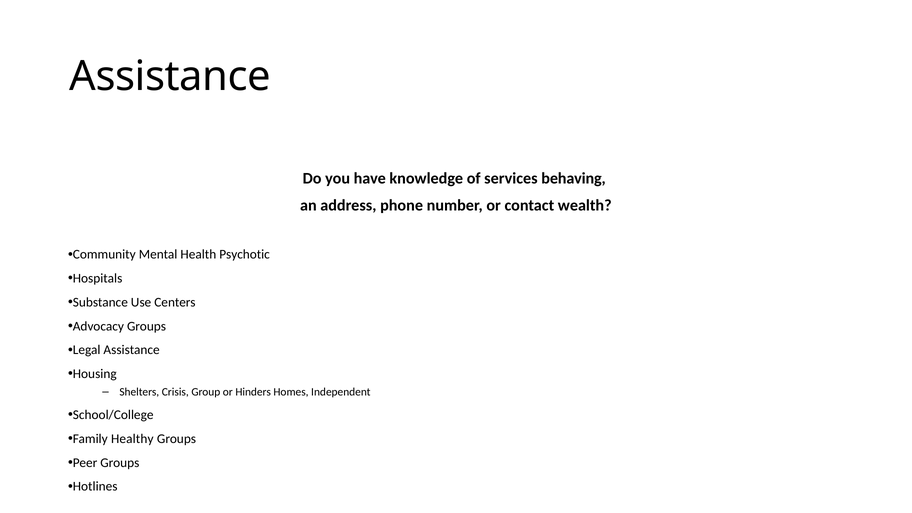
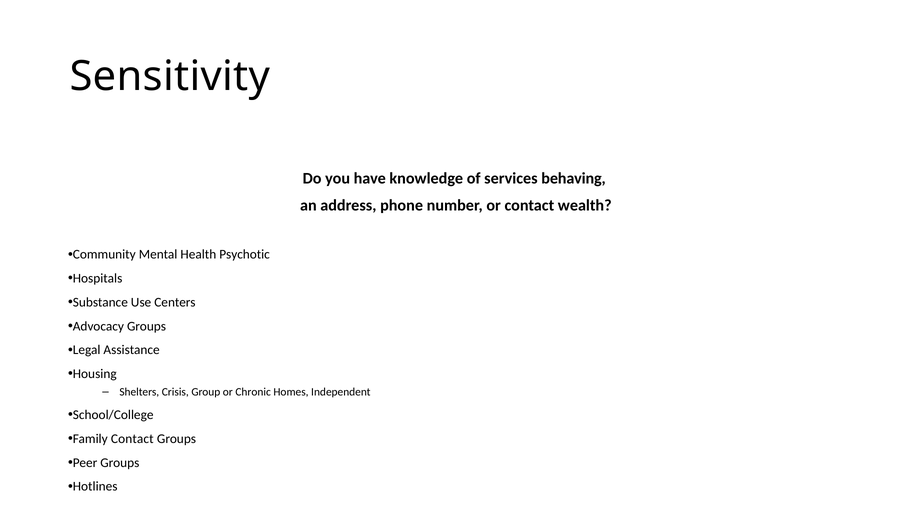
Assistance at (170, 77): Assistance -> Sensitivity
Hinders: Hinders -> Chronic
Family Healthy: Healthy -> Contact
